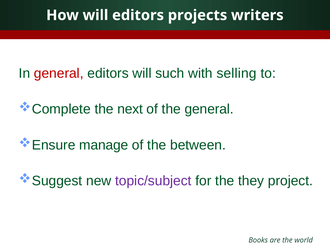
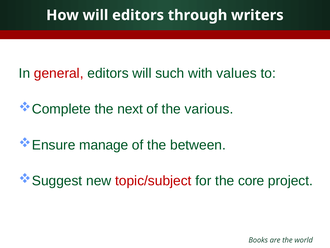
projects: projects -> through
selling: selling -> values
the general: general -> various
topic/subject colour: purple -> red
they: they -> core
